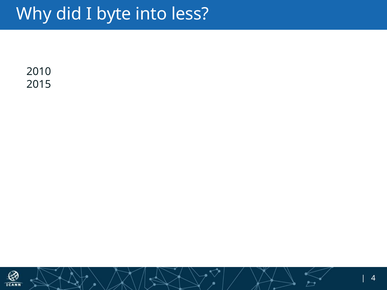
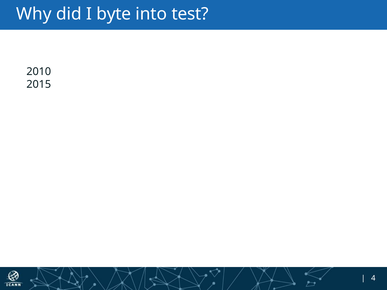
less: less -> test
